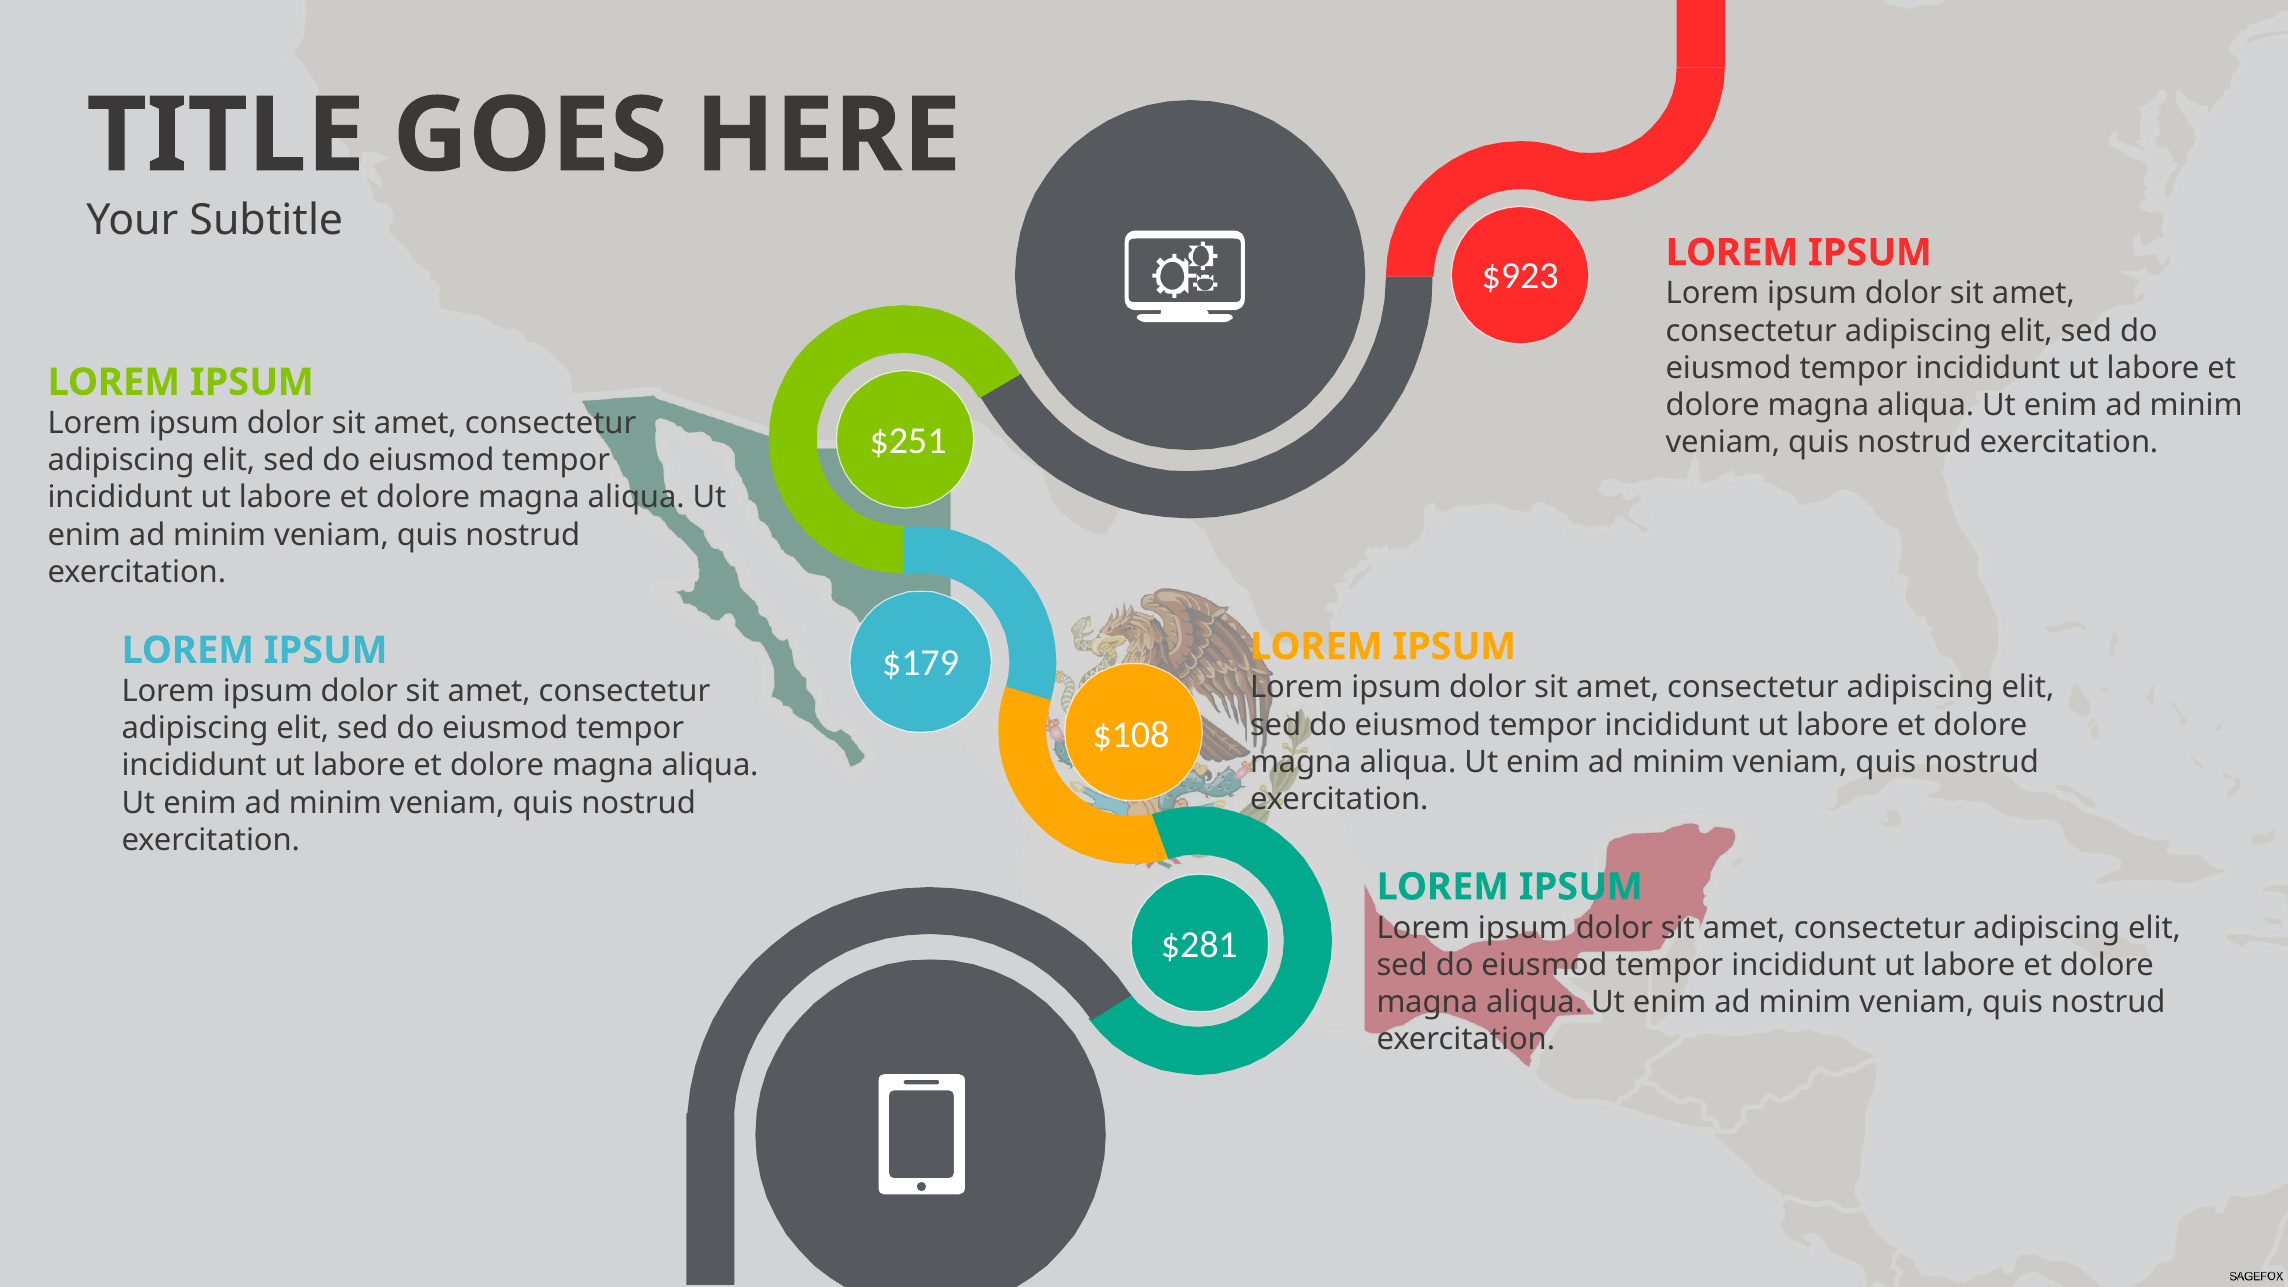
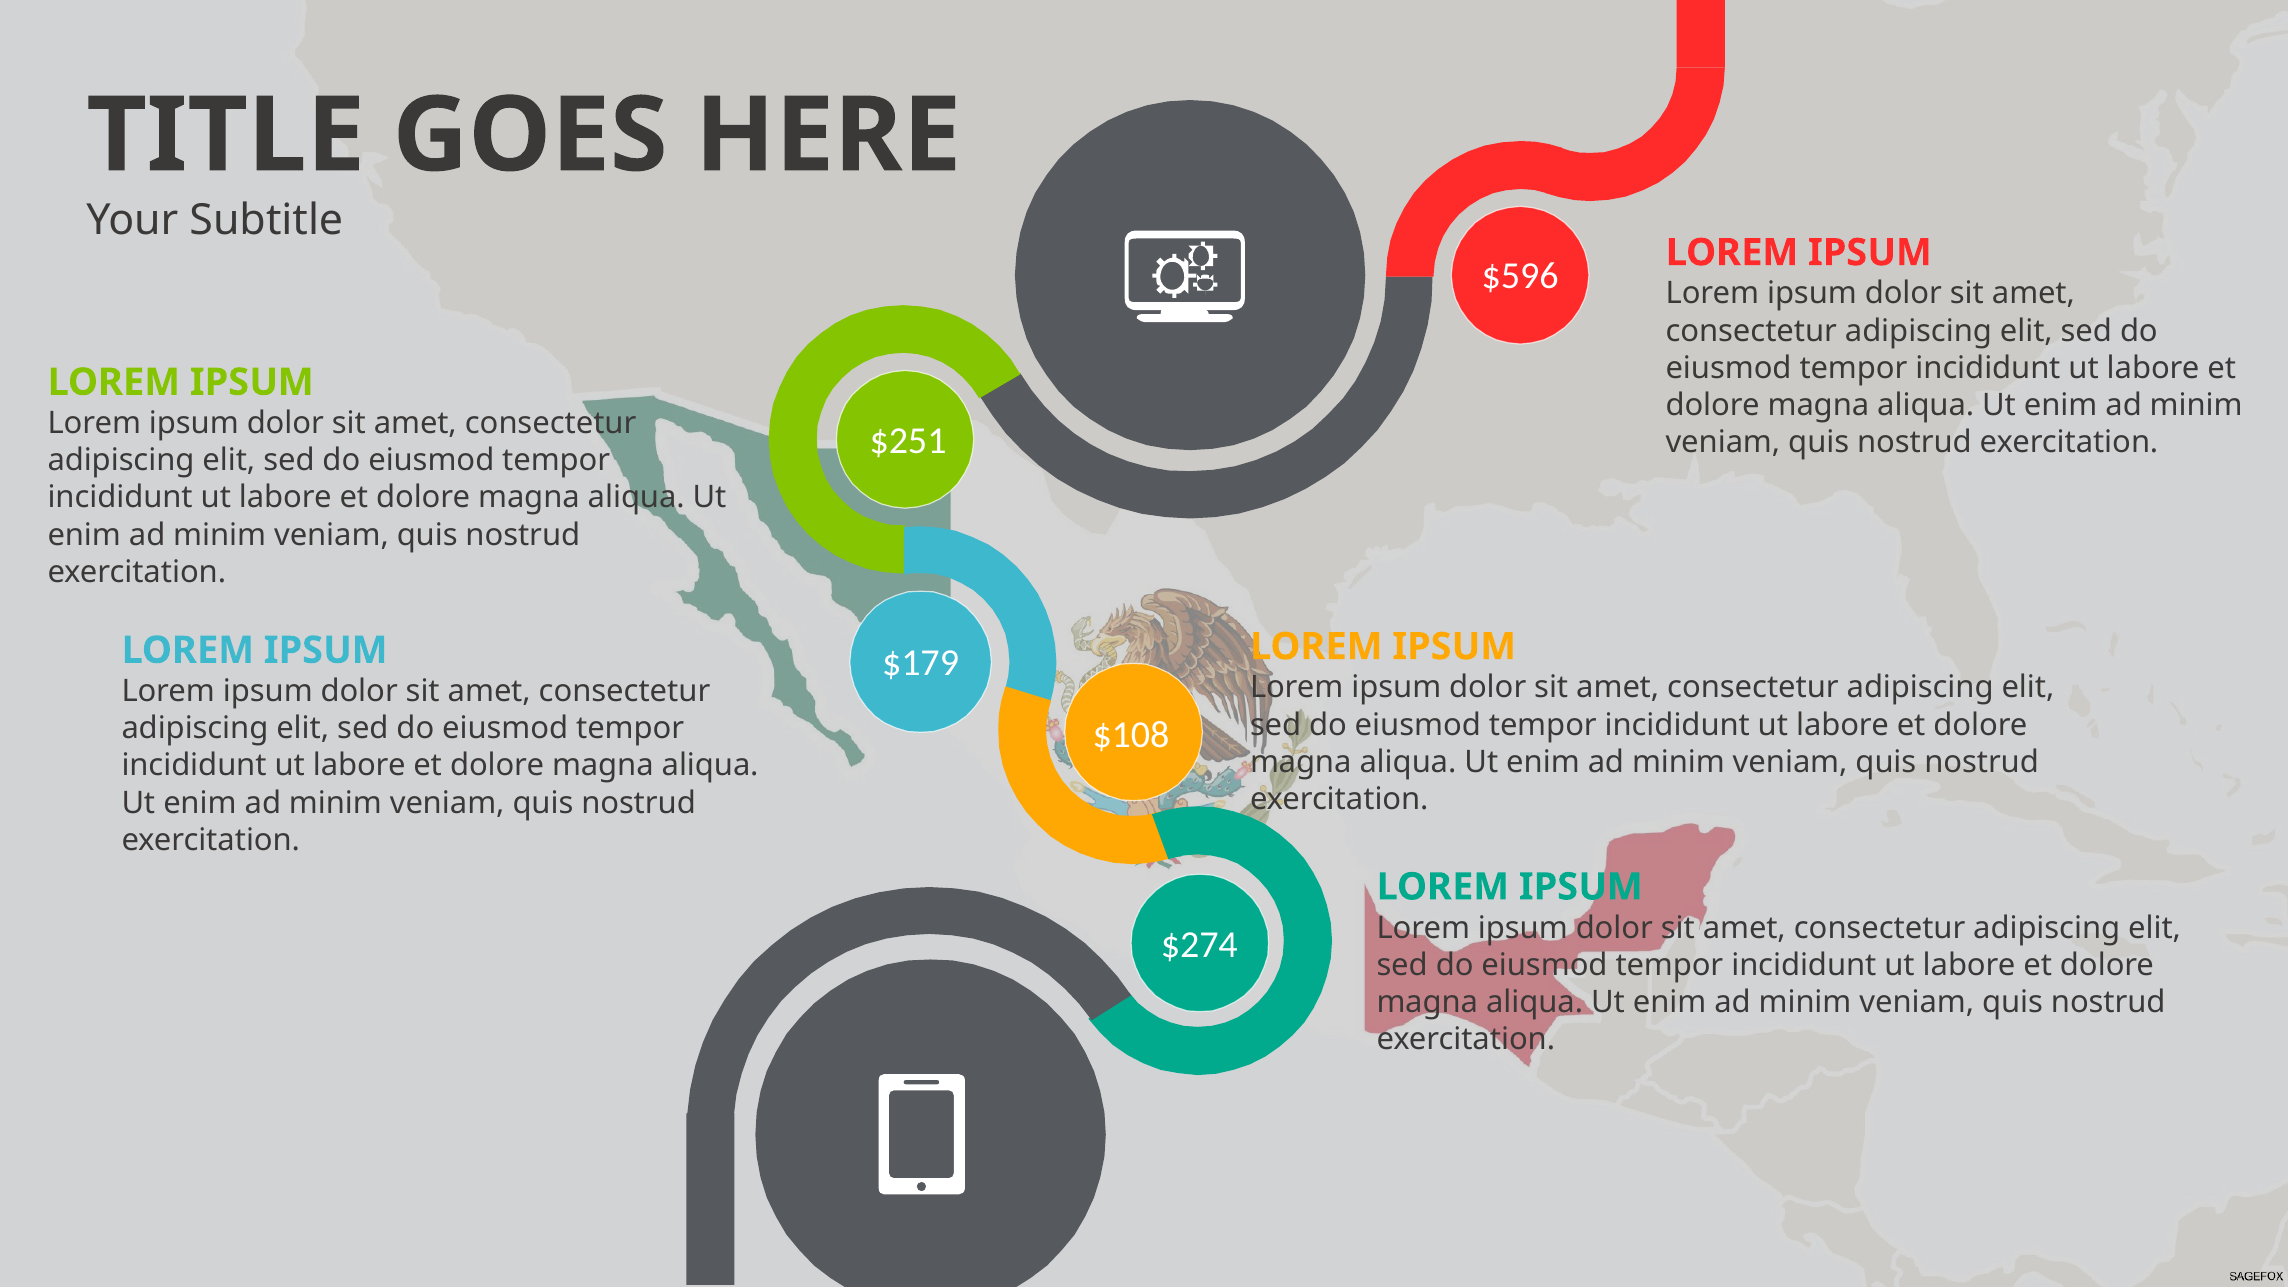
$923: $923 -> $596
$281: $281 -> $274
